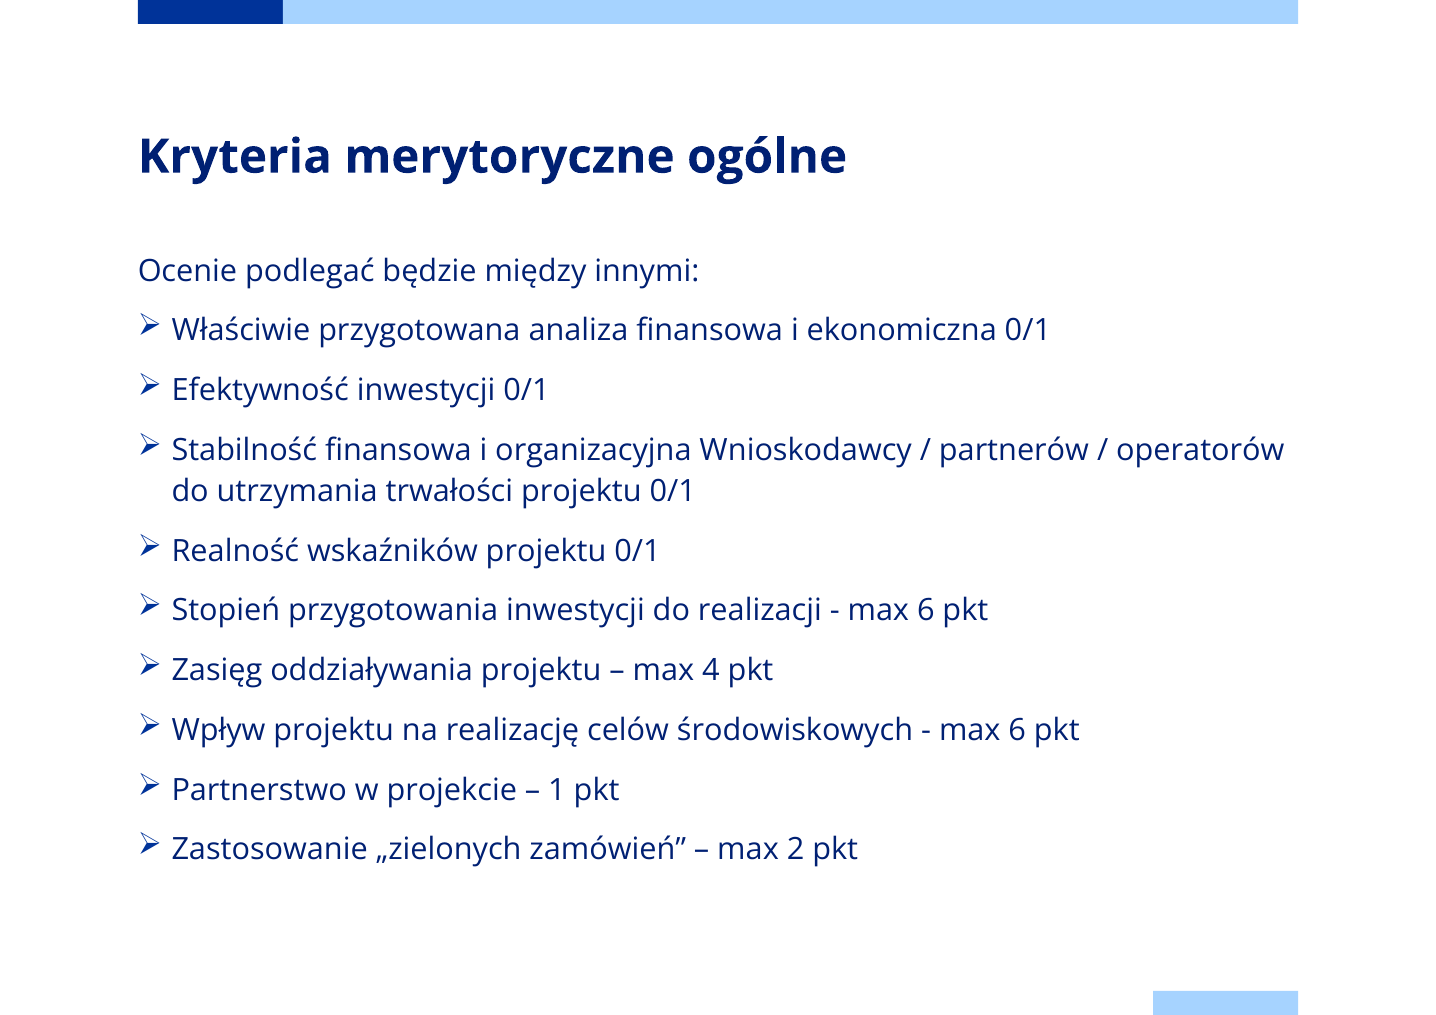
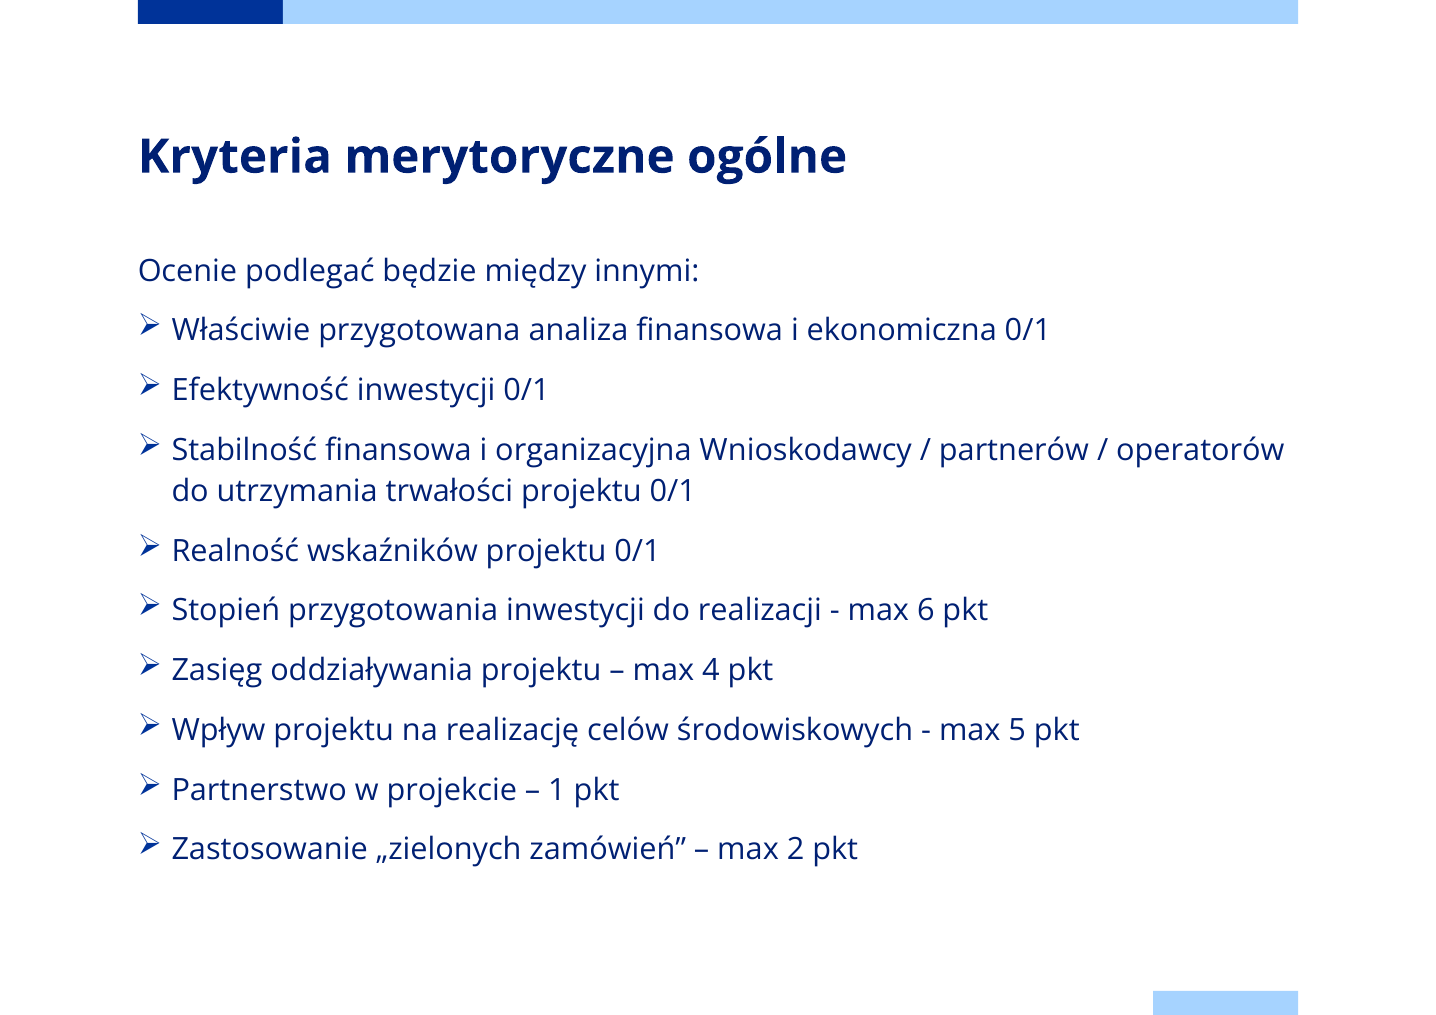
6 at (1017, 730): 6 -> 5
